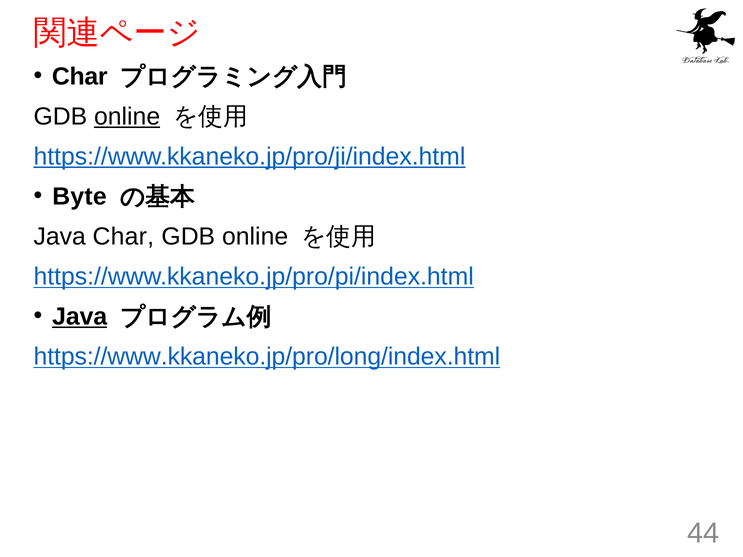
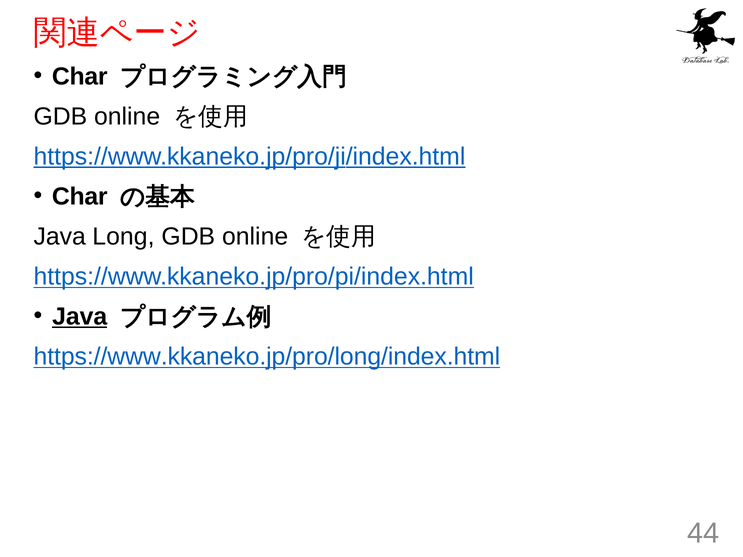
online at (127, 117) underline: present -> none
Byte at (80, 197): Byte -> Char
Java Char: Char -> Long
